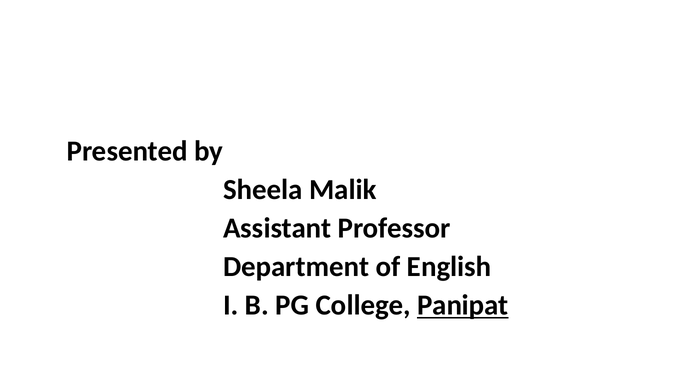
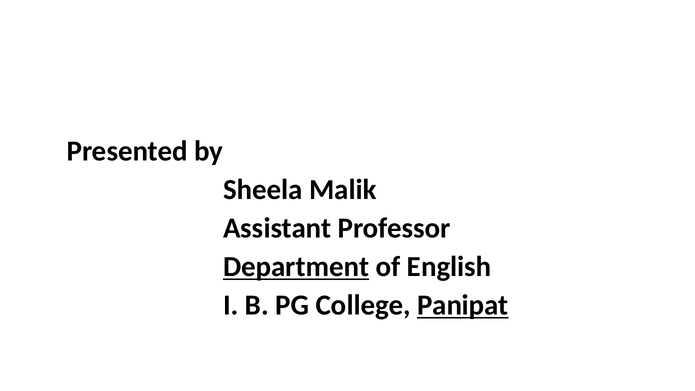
Department underline: none -> present
